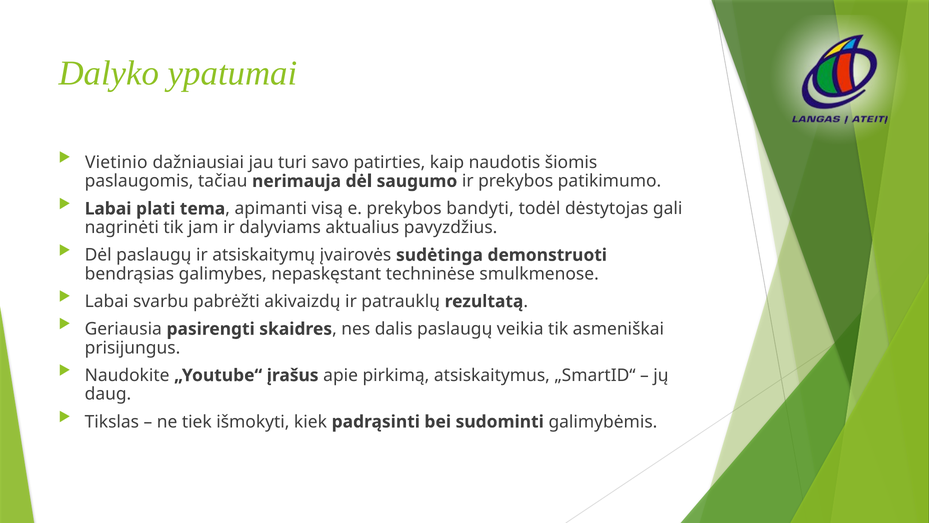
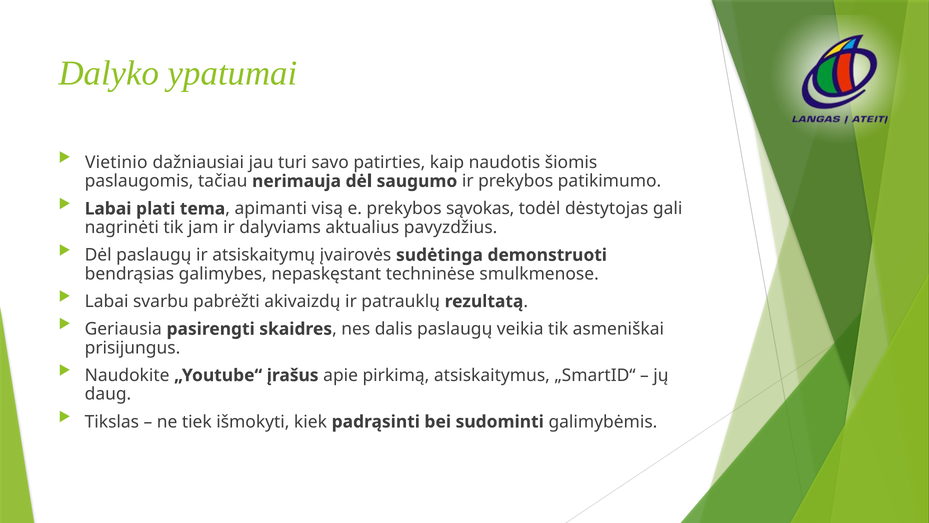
bandyti: bandyti -> sąvokas
